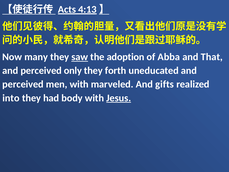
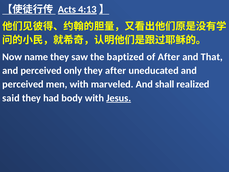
many: many -> name
saw underline: present -> none
adoption: adoption -> baptized
of Abba: Abba -> After
they forth: forth -> after
gifts: gifts -> shall
into: into -> said
